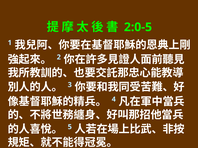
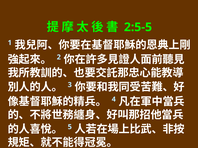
2:0-5: 2:0-5 -> 2:5-5
